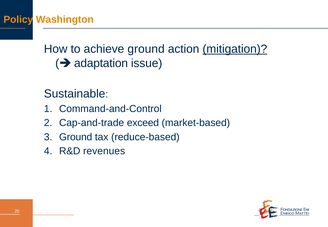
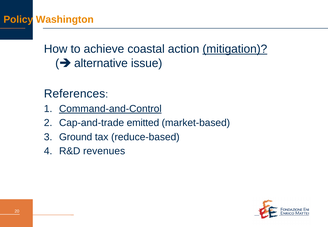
achieve ground: ground -> coastal
adaptation: adaptation -> alternative
Sustainable: Sustainable -> References
Command-and-Control underline: none -> present
exceed: exceed -> emitted
